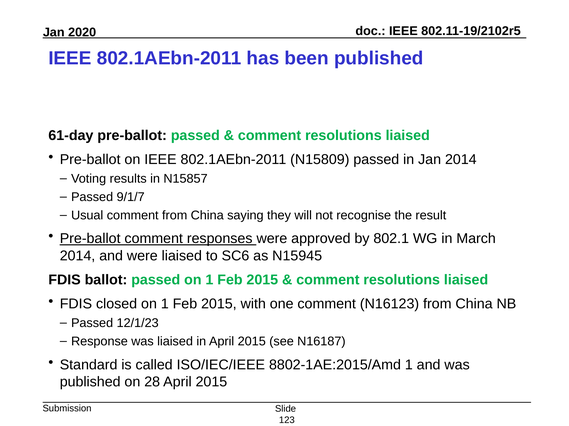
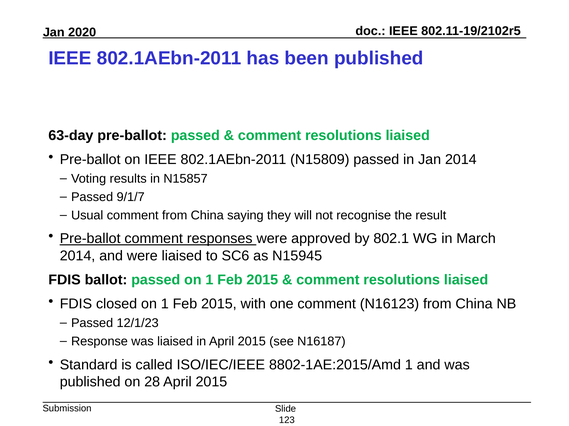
61-day: 61-day -> 63-day
